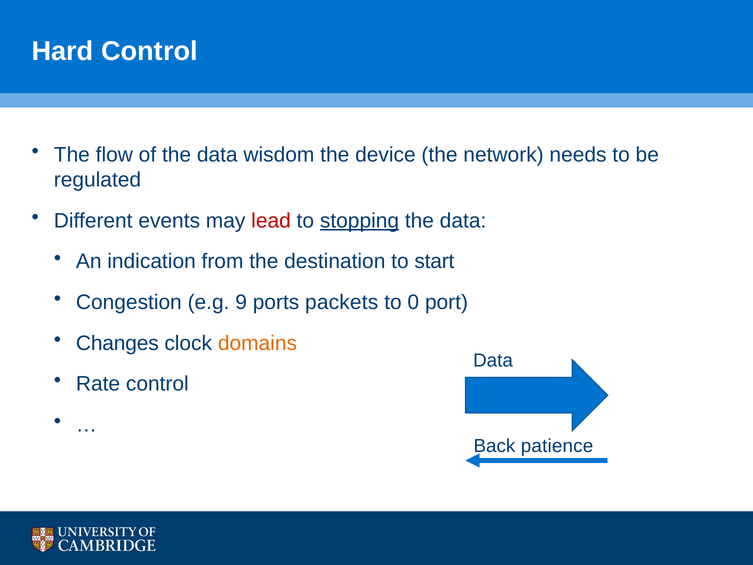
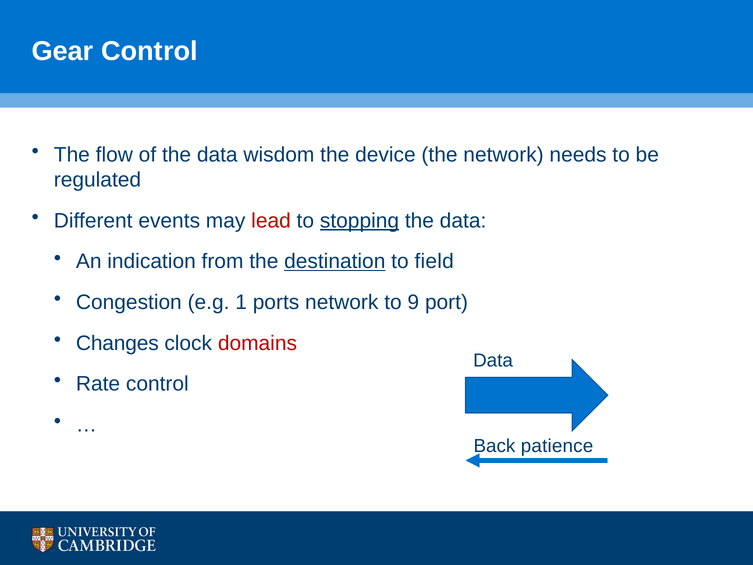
Hard: Hard -> Gear
destination underline: none -> present
start: start -> field
9: 9 -> 1
ports packets: packets -> network
0: 0 -> 9
domains colour: orange -> red
